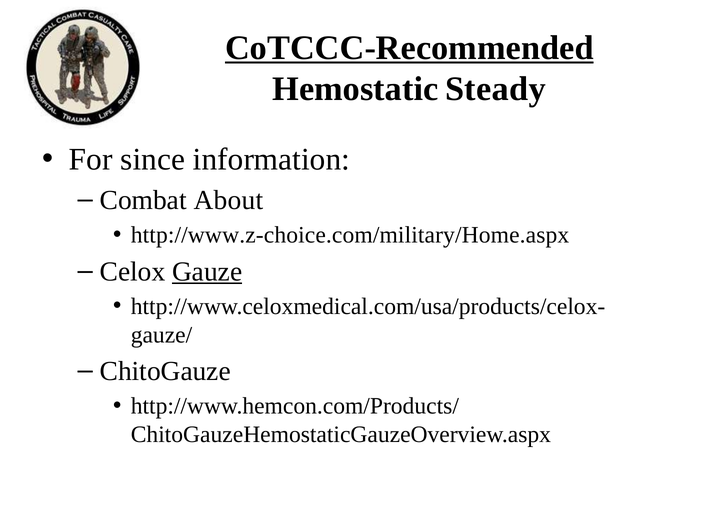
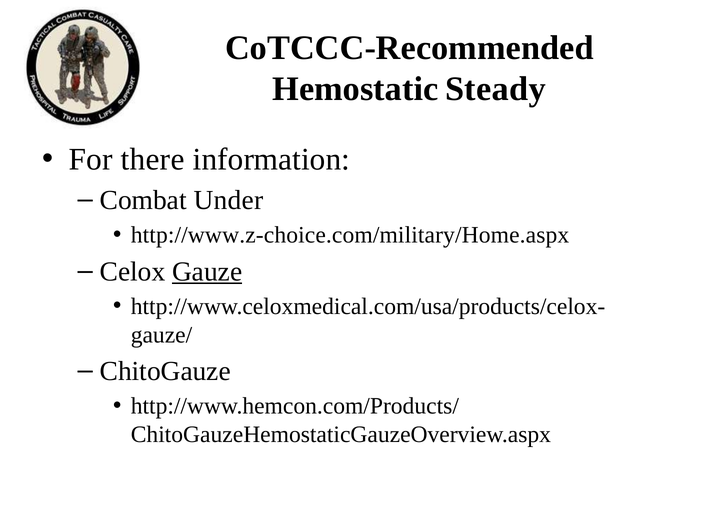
CoTCCC-Recommended underline: present -> none
since: since -> there
About: About -> Under
